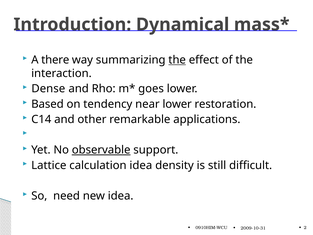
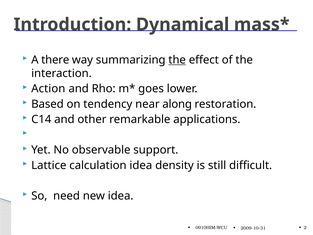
Dense: Dense -> Action
near lower: lower -> along
observable underline: present -> none
